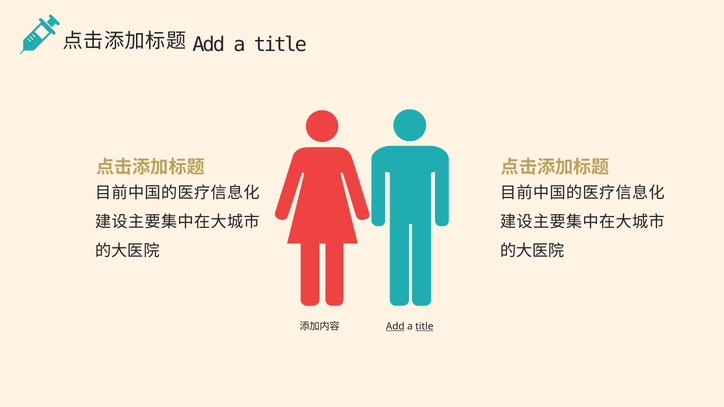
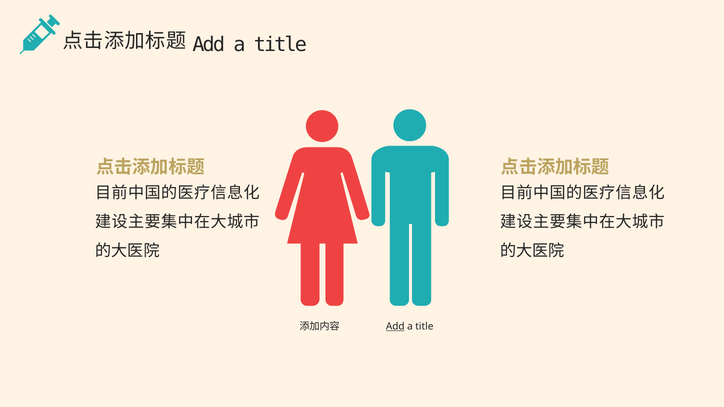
title at (424, 326) underline: present -> none
